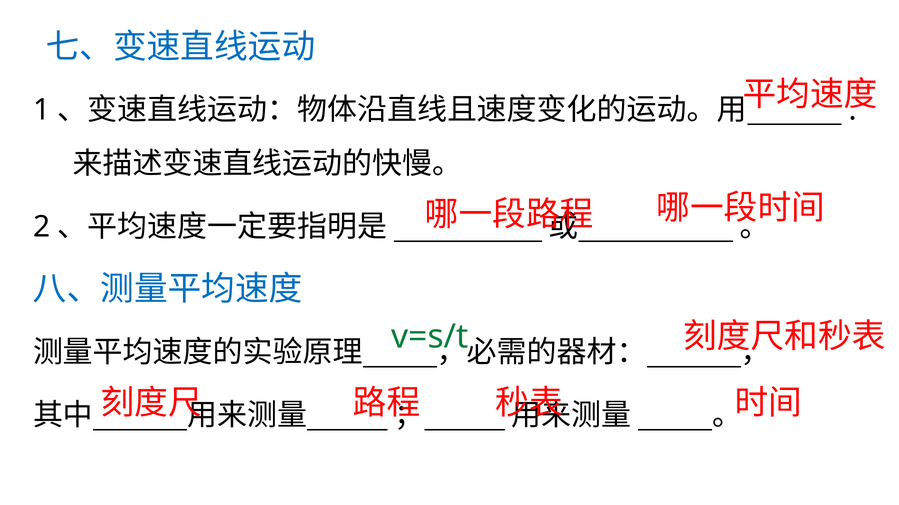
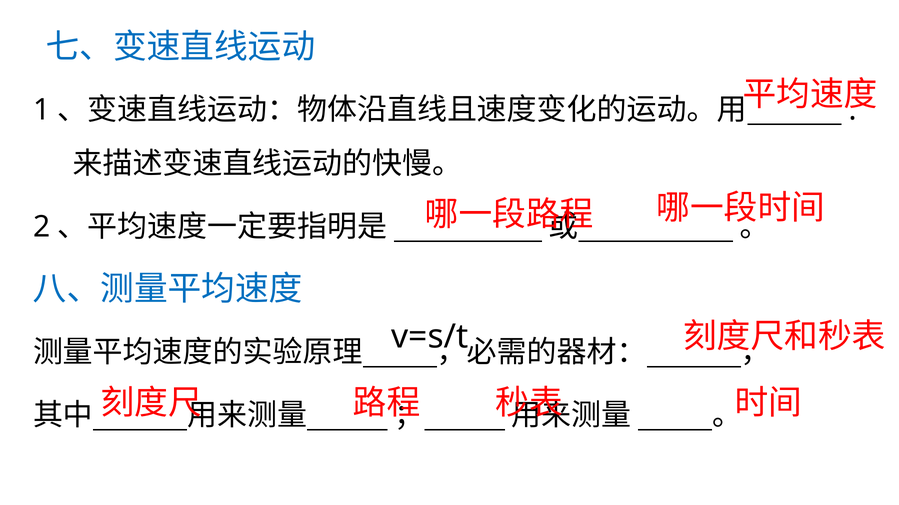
v=s/t colour: green -> black
